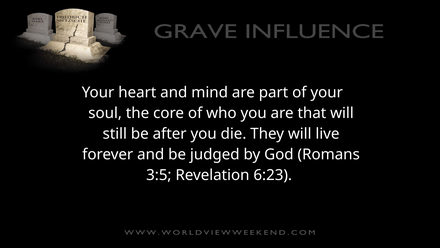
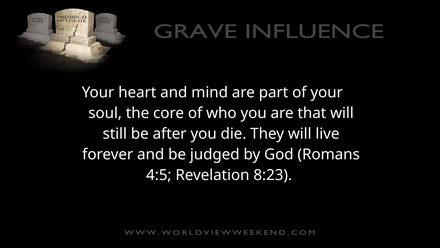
3:5: 3:5 -> 4:5
6:23: 6:23 -> 8:23
